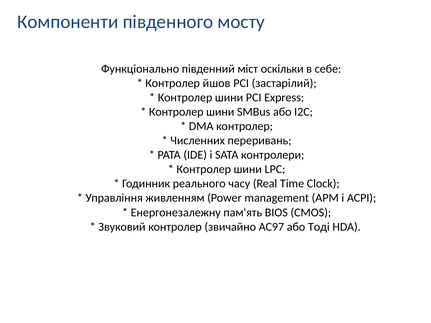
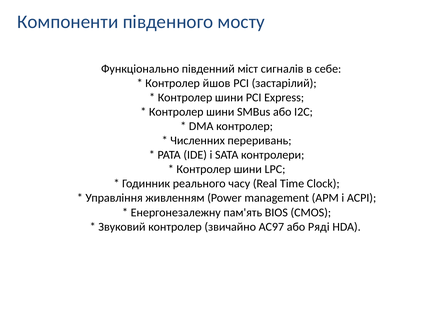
оскільки: оскільки -> сигналів
Тоді: Тоді -> Ряді
